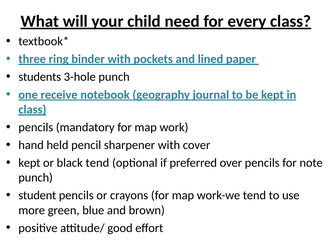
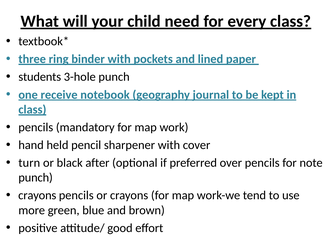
kept at (29, 163): kept -> turn
black tend: tend -> after
student at (37, 195): student -> crayons
